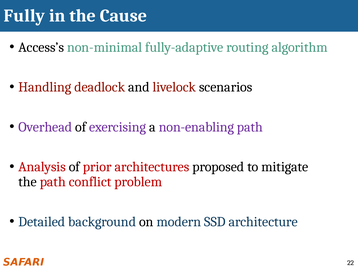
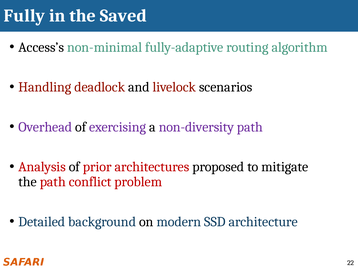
Cause: Cause -> Saved
non-enabling: non-enabling -> non-diversity
